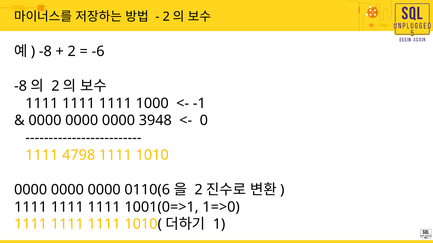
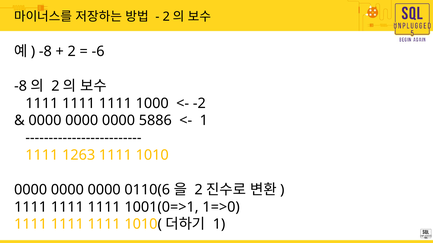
-1: -1 -> -2
3948: 3948 -> 5886
0 at (204, 121): 0 -> 1
4798: 4798 -> 1263
